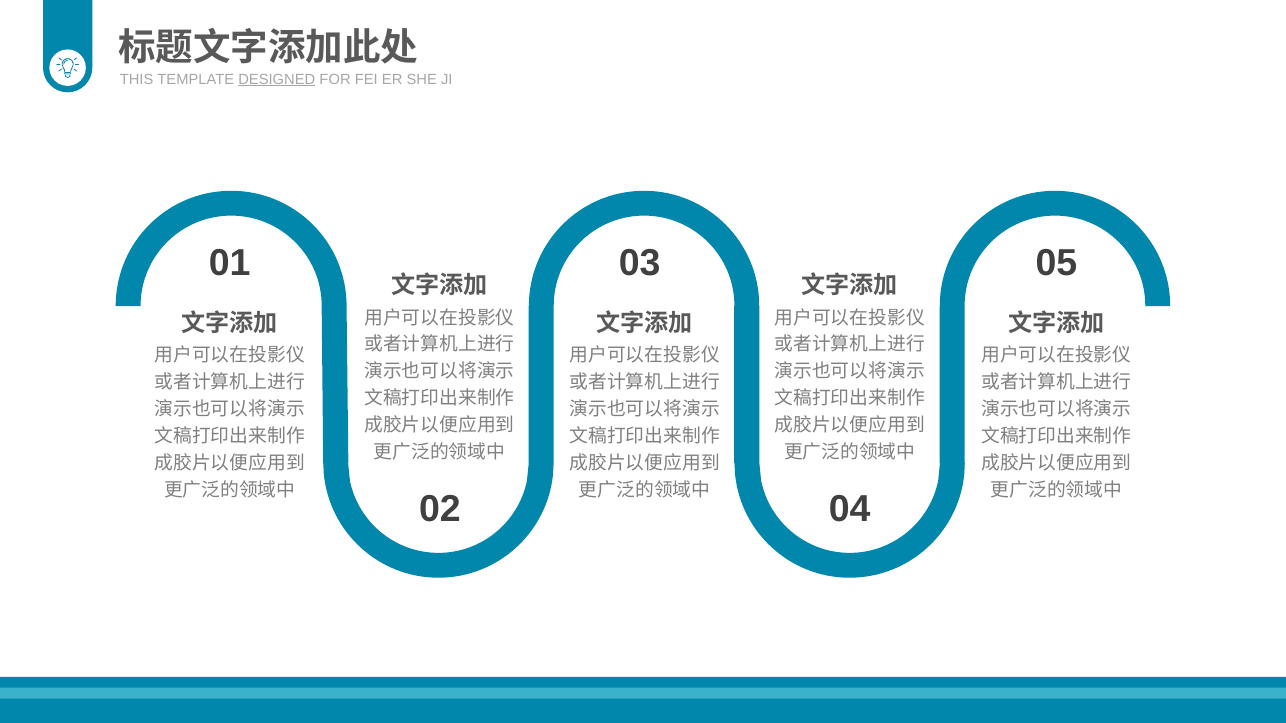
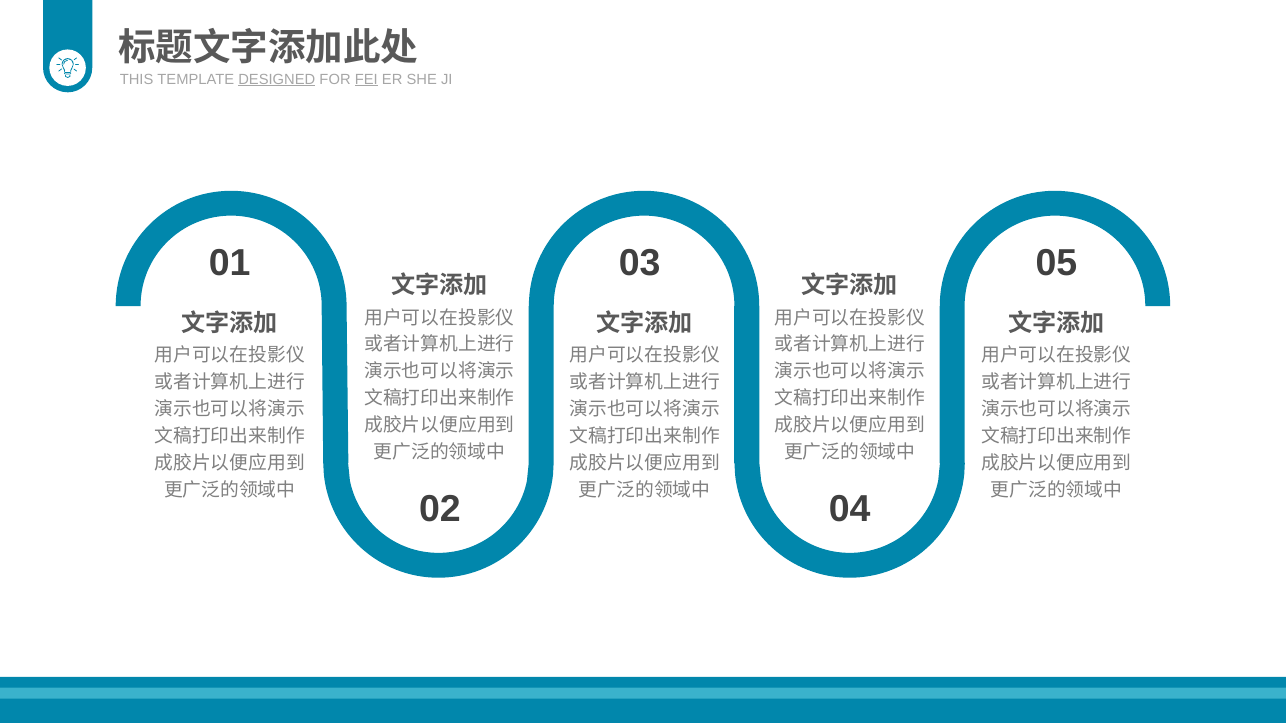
FEI underline: none -> present
